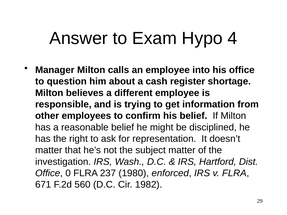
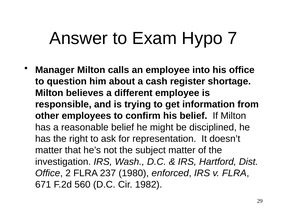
4: 4 -> 7
0: 0 -> 2
